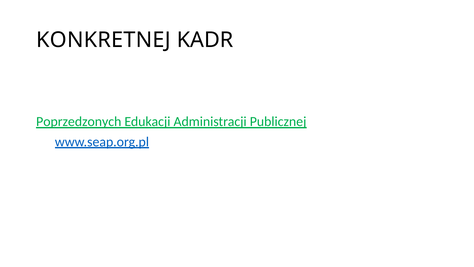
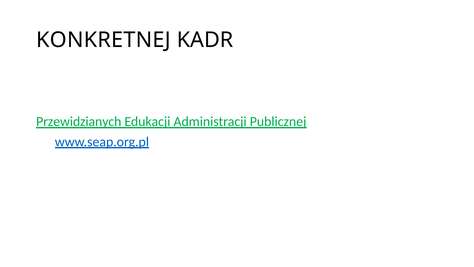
Poprzedzonych: Poprzedzonych -> Przewidzianych
